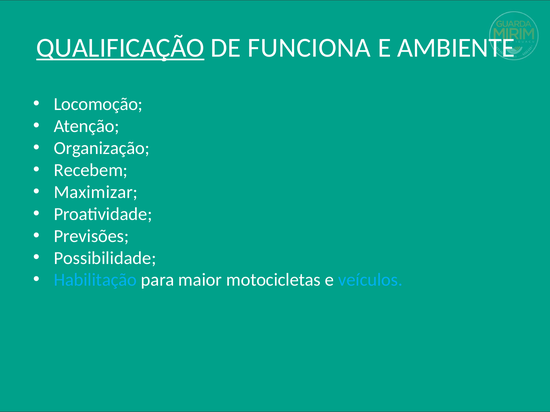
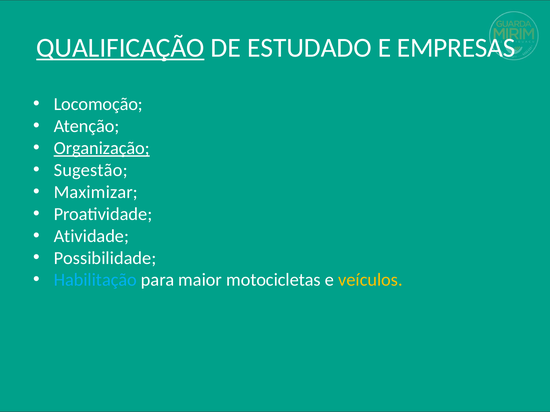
FUNCIONA: FUNCIONA -> ESTUDADO
AMBIENTE: AMBIENTE -> EMPRESAS
Organização underline: none -> present
Recebem: Recebem -> Sugestão
Previsões: Previsões -> Atividade
veículos colour: light blue -> yellow
